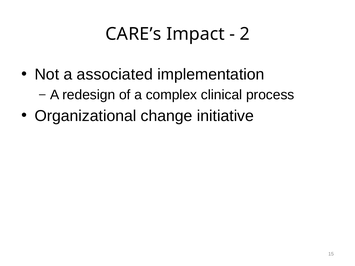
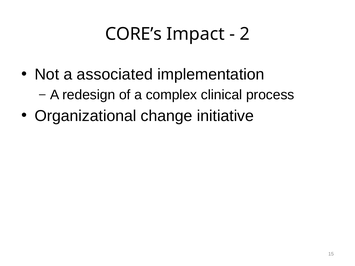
CARE’s: CARE’s -> CORE’s
